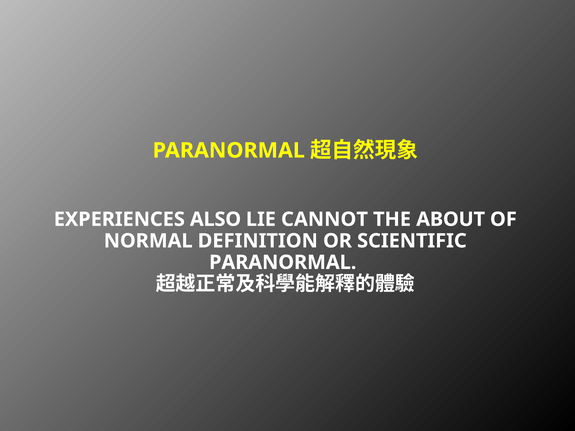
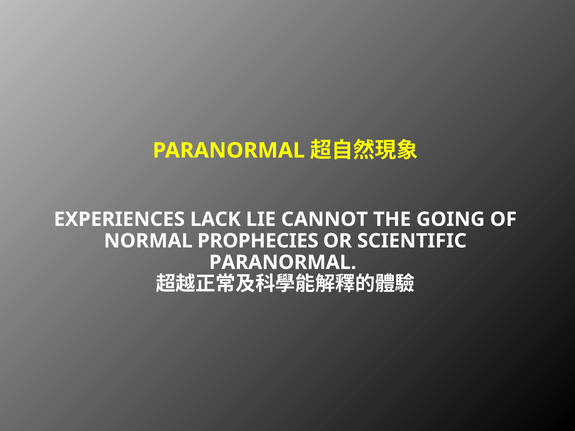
ALSO: ALSO -> LACK
ABOUT: ABOUT -> GOING
DEFINITION: DEFINITION -> PROPHECIES
